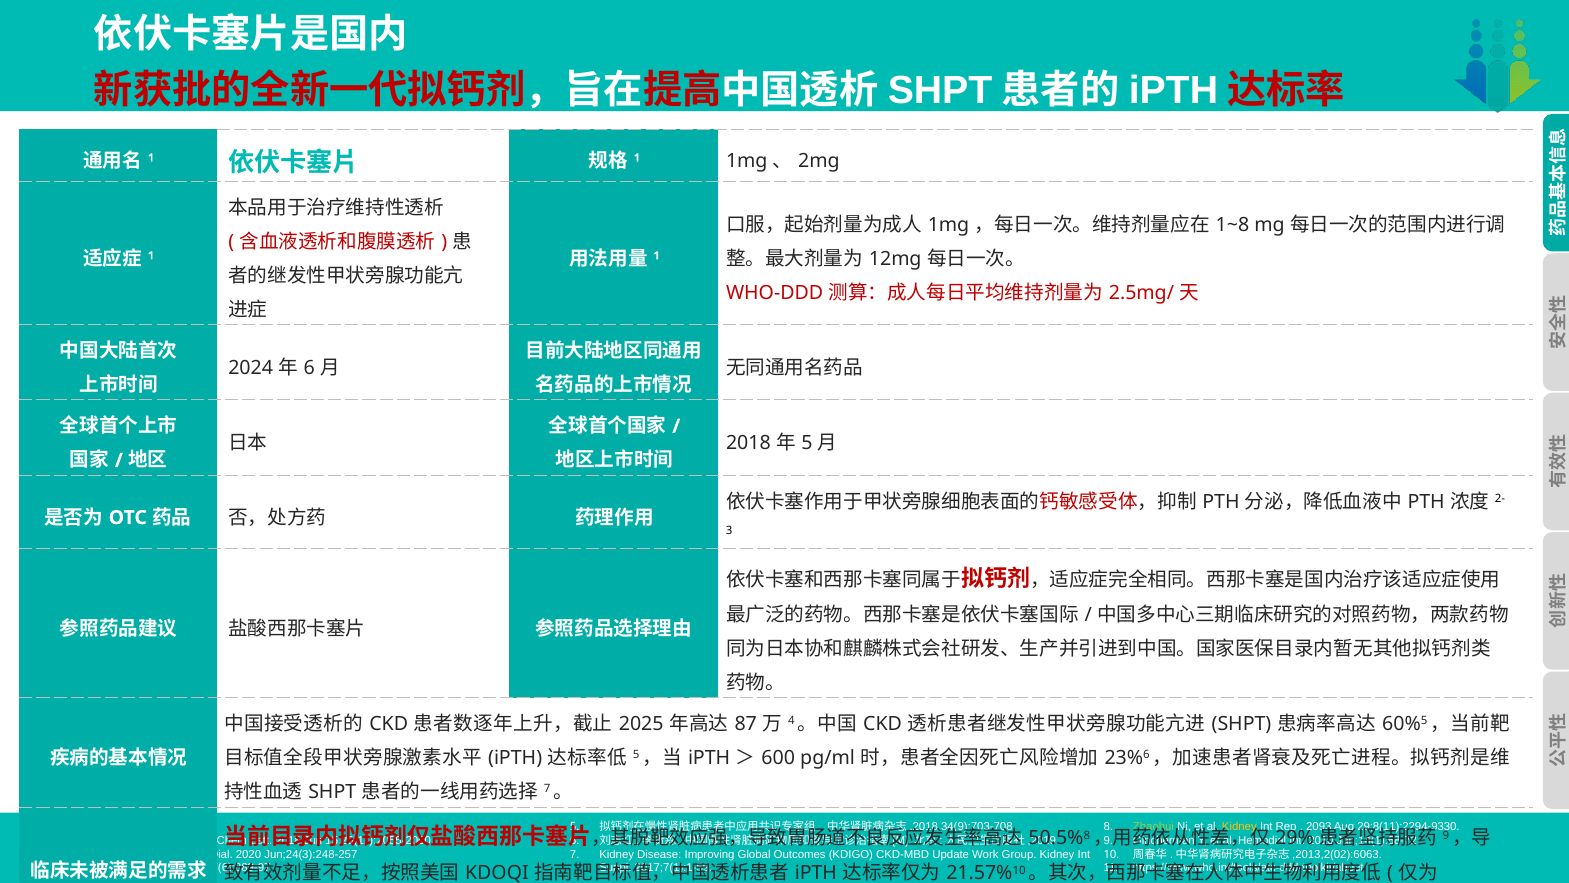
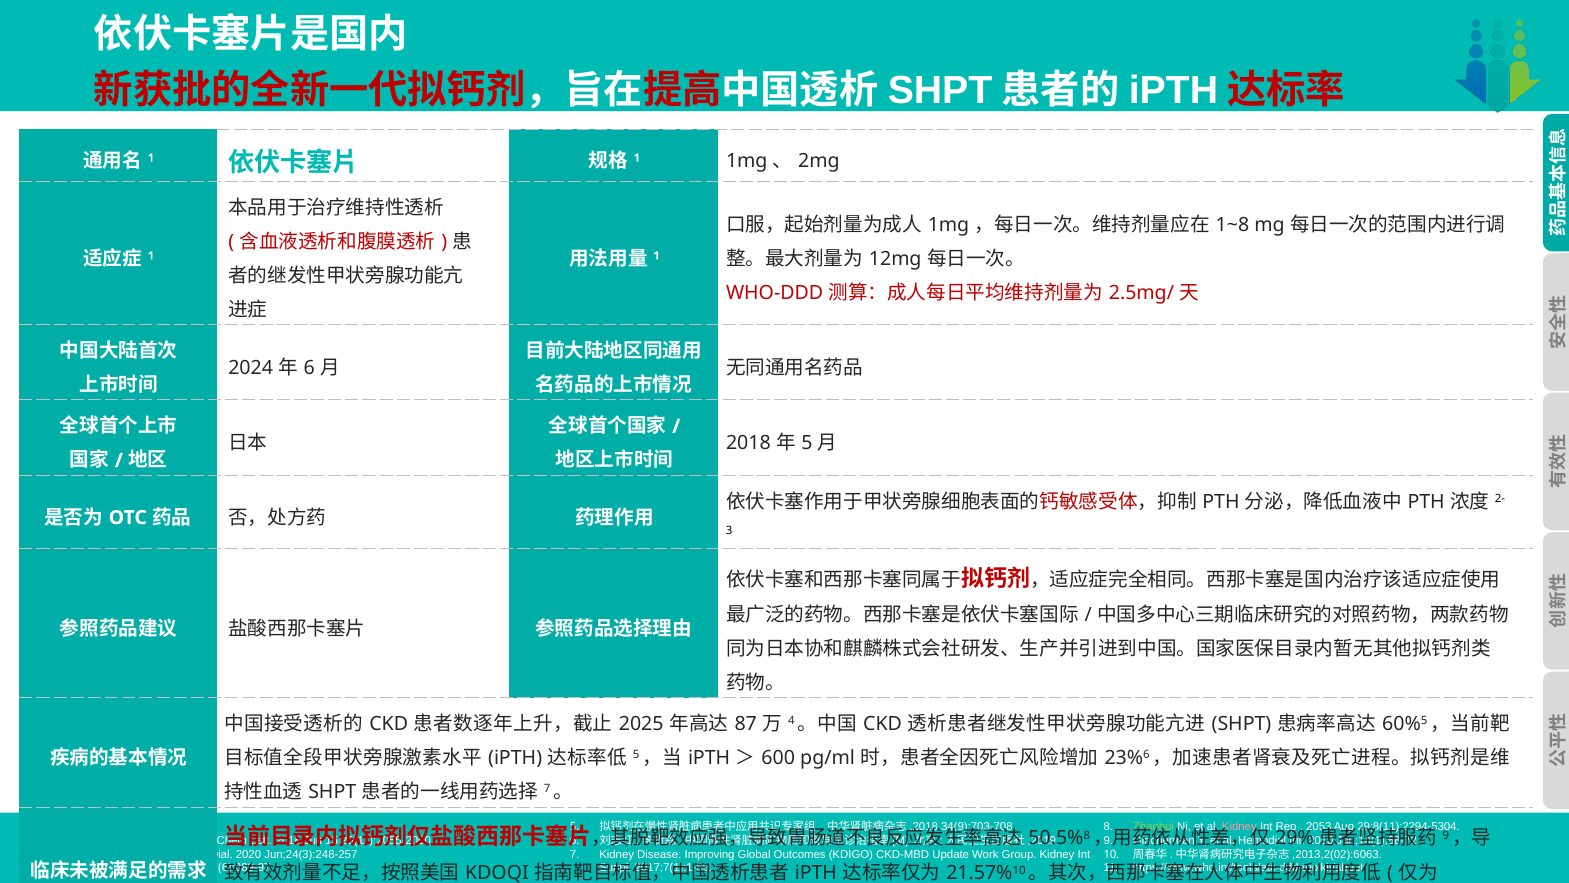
Kidney at (1239, 826) colour: yellow -> pink
2093: 2093 -> 2053
29;8(11):2294-9330: 29;8(11):2294-9330 -> 29;8(11):2294-5304
